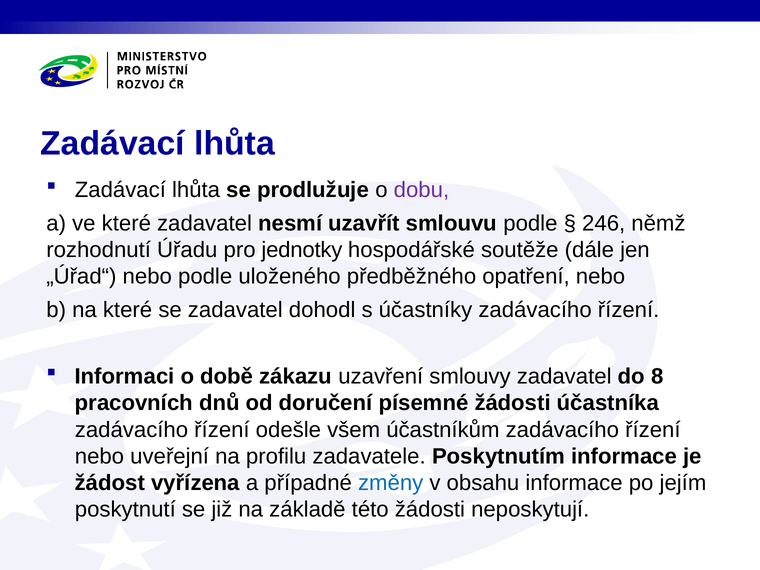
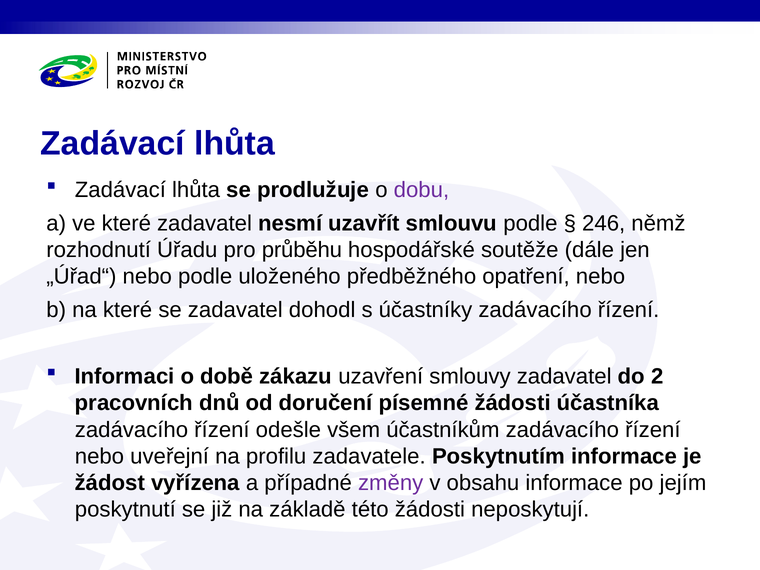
jednotky: jednotky -> průběhu
8: 8 -> 2
změny colour: blue -> purple
